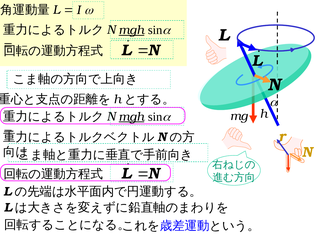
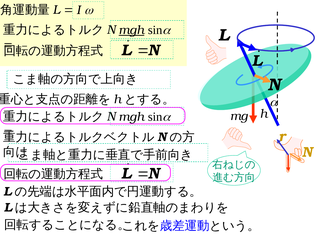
mgh at (131, 117) underline: present -> none
